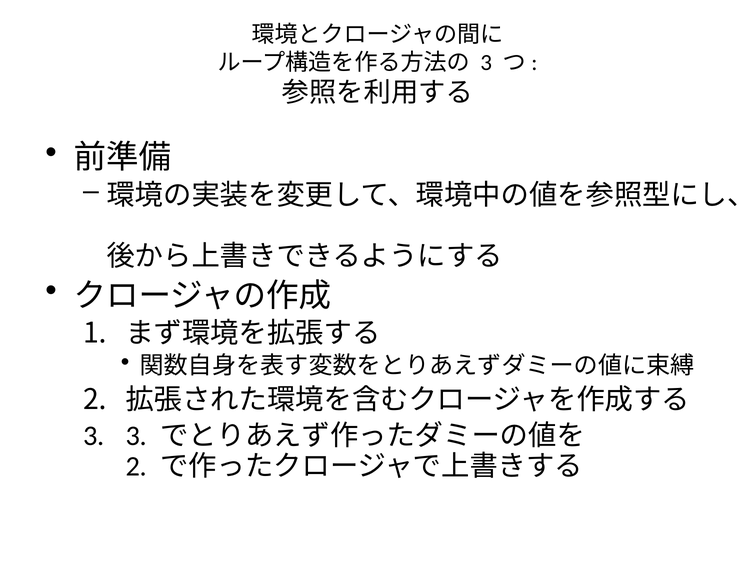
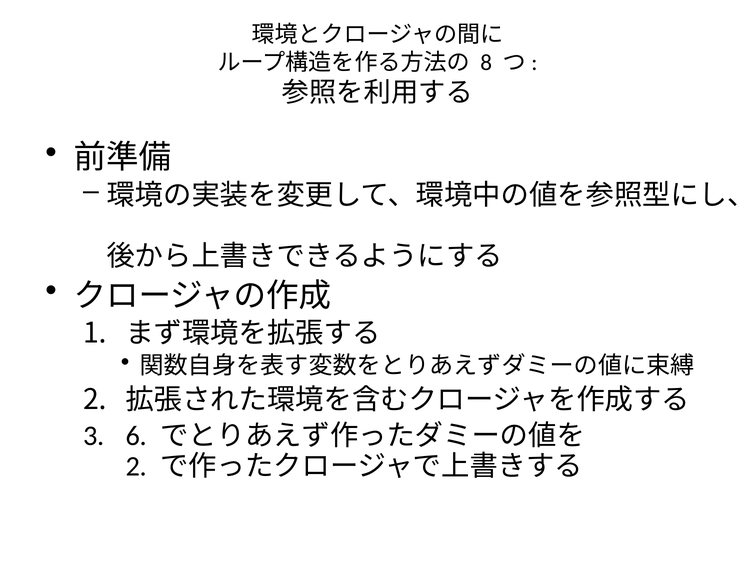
3 at (486, 62): 3 -> 8
3 at (136, 436): 3 -> 6
